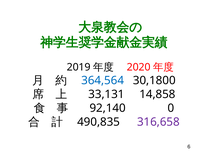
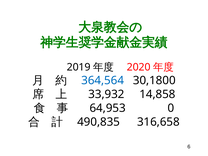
33,131: 33,131 -> 33,932
92,140: 92,140 -> 64,953
316,658 colour: purple -> black
